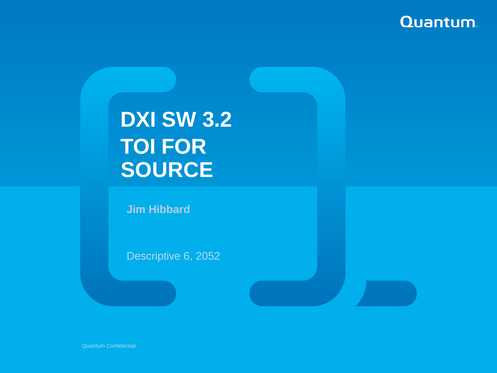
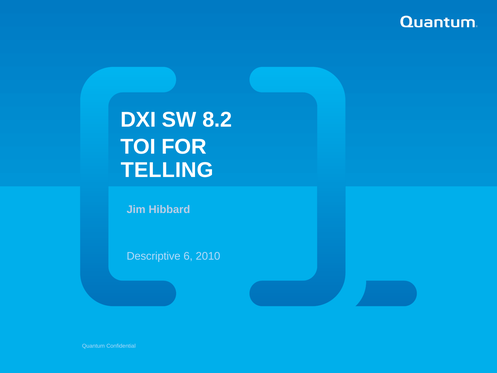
3.2: 3.2 -> 8.2
SOURCE: SOURCE -> TELLING
2052: 2052 -> 2010
